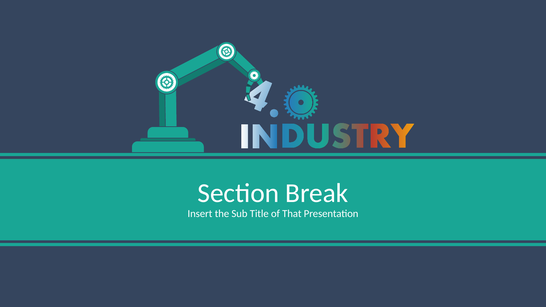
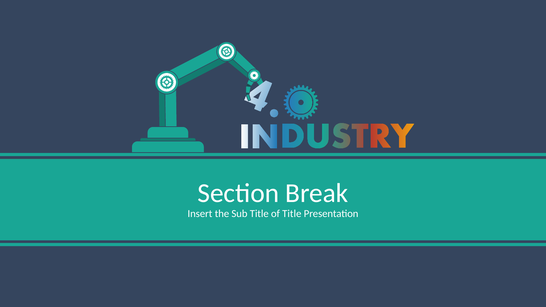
of That: That -> Title
